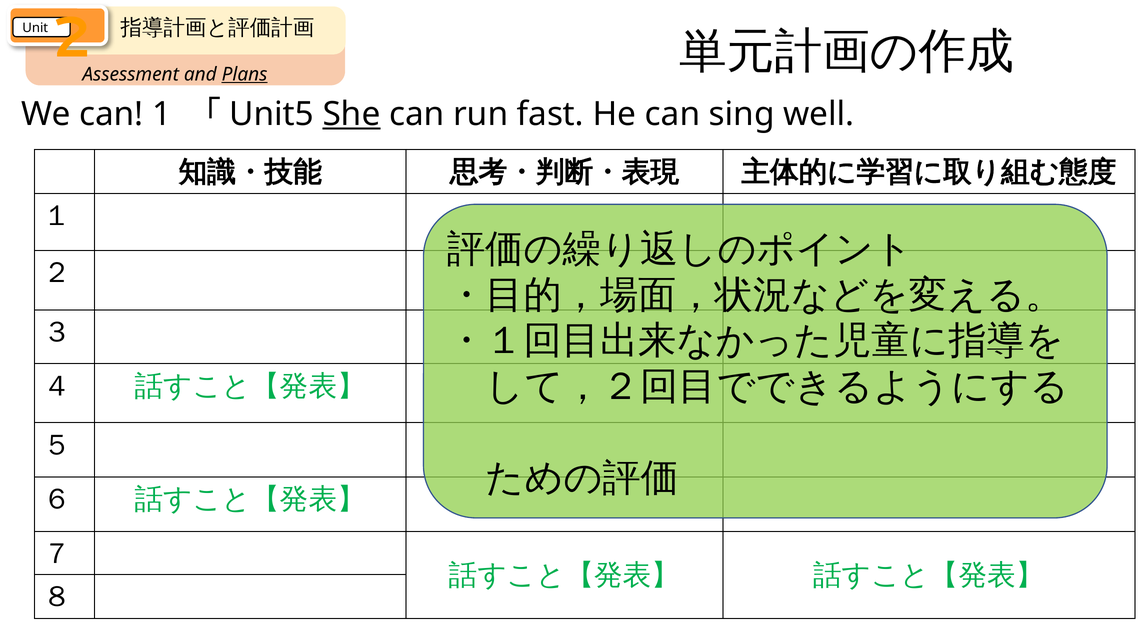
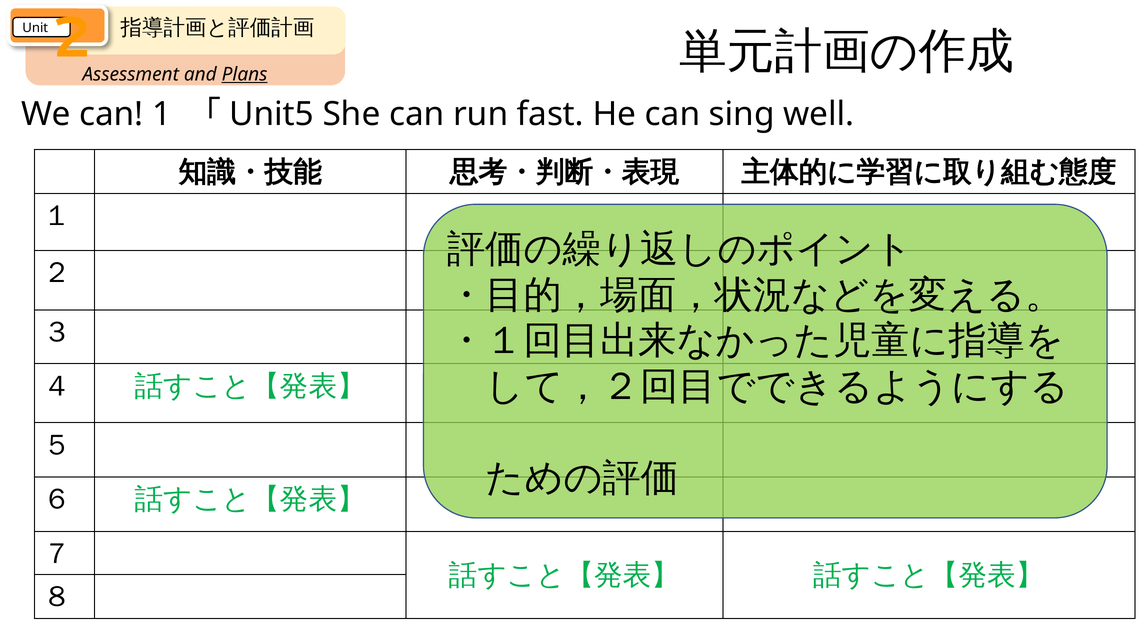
She underline: present -> none
